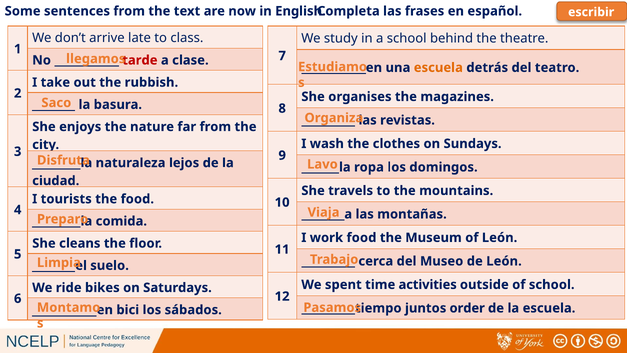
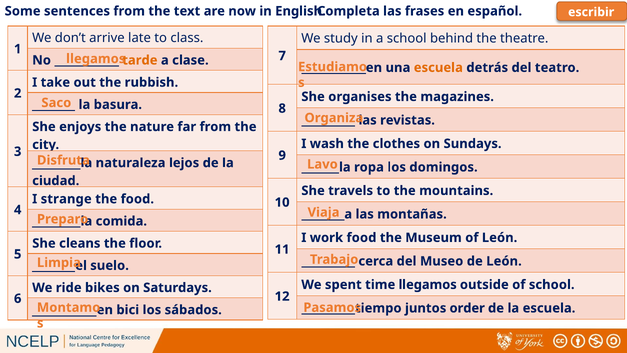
tarde colour: red -> orange
tourists: tourists -> strange
time activities: activities -> llegamos
